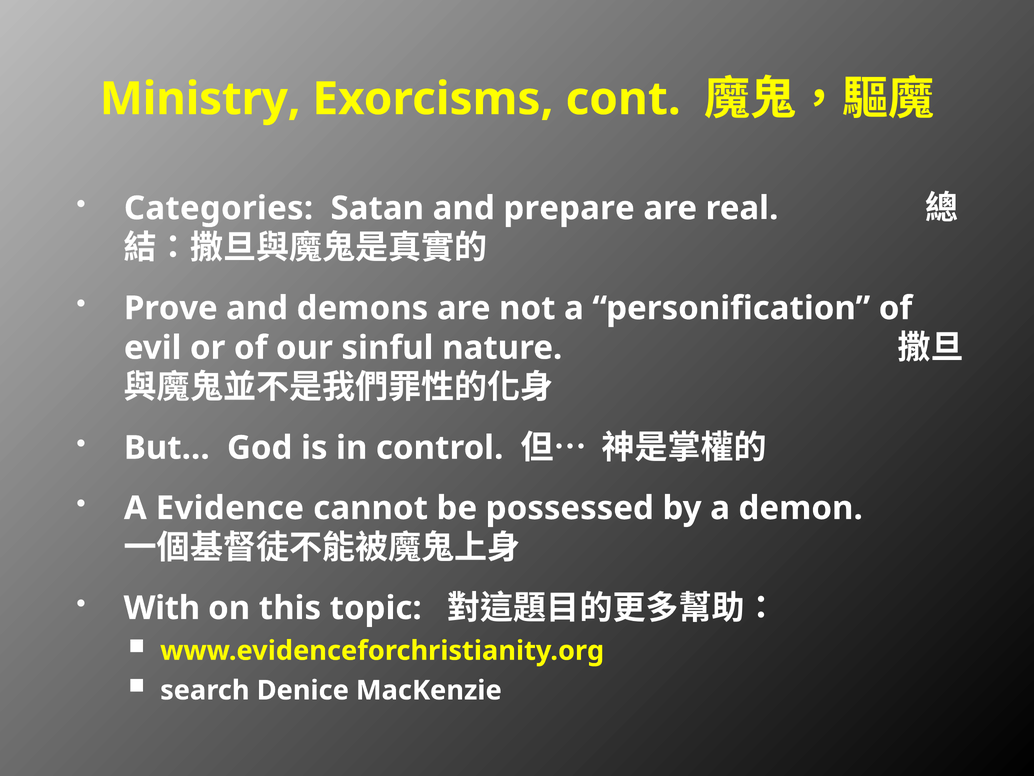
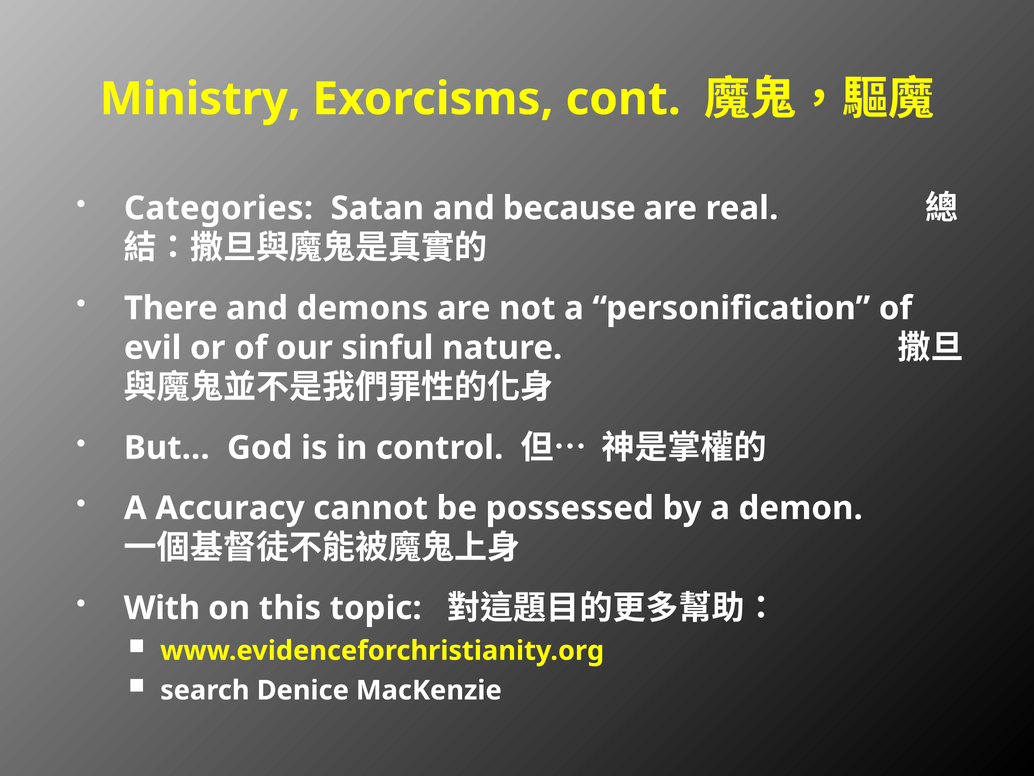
prepare: prepare -> because
Prove: Prove -> There
Evidence: Evidence -> Accuracy
